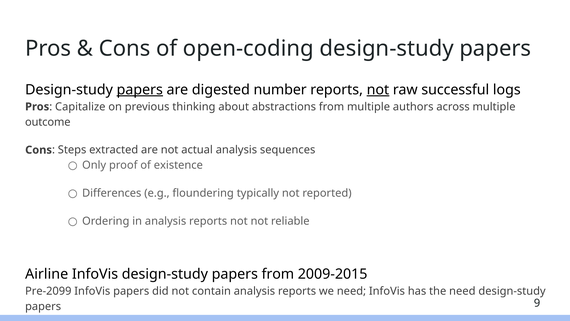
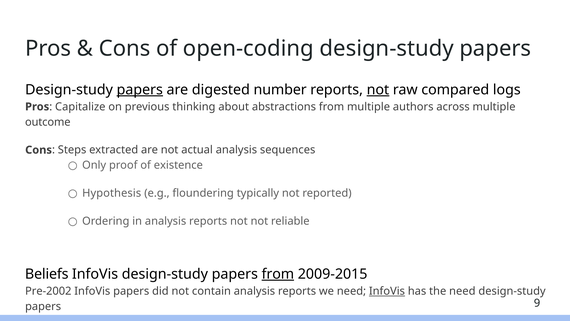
successful: successful -> compared
Differences: Differences -> Hypothesis
Airline: Airline -> Beliefs
from at (278, 274) underline: none -> present
Pre-2099: Pre-2099 -> Pre-2002
InfoVis at (387, 291) underline: none -> present
